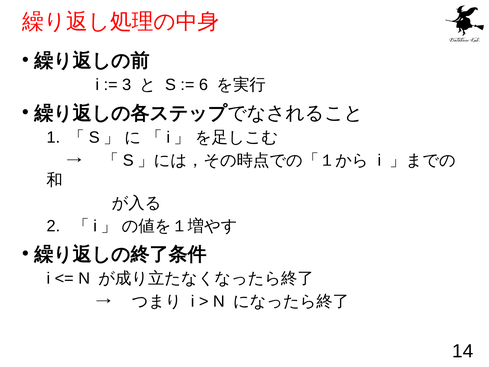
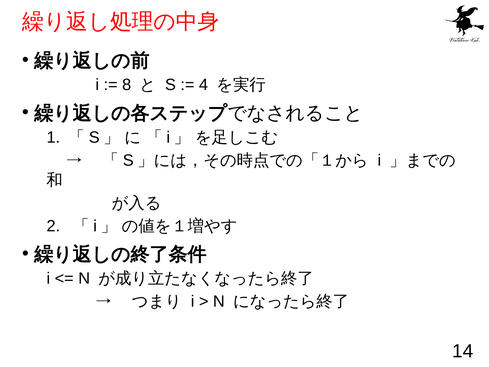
3: 3 -> 8
6: 6 -> 4
